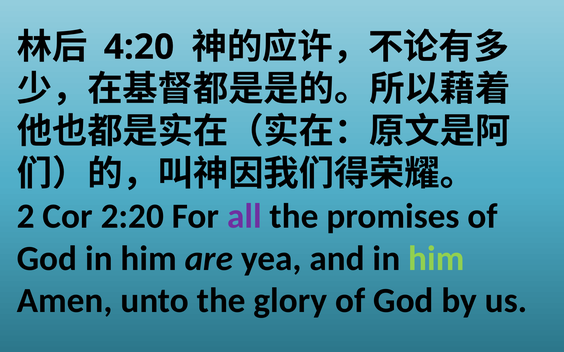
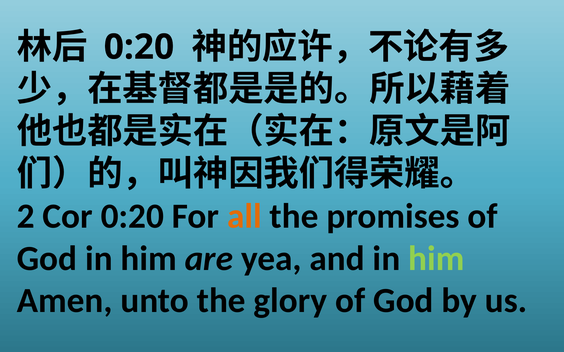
4:20 at (139, 47): 4:20 -> 0:20
Cor 2:20: 2:20 -> 0:20
all colour: purple -> orange
